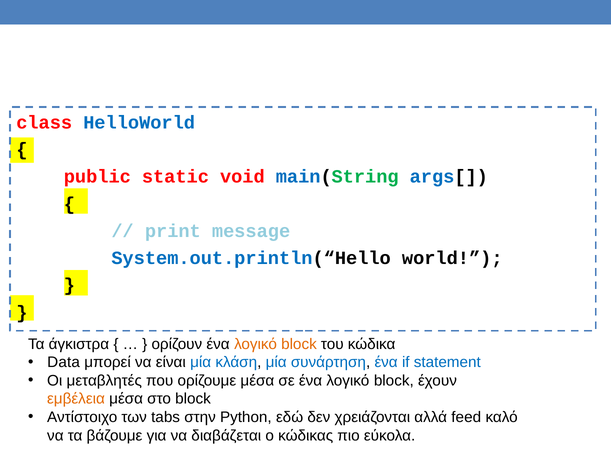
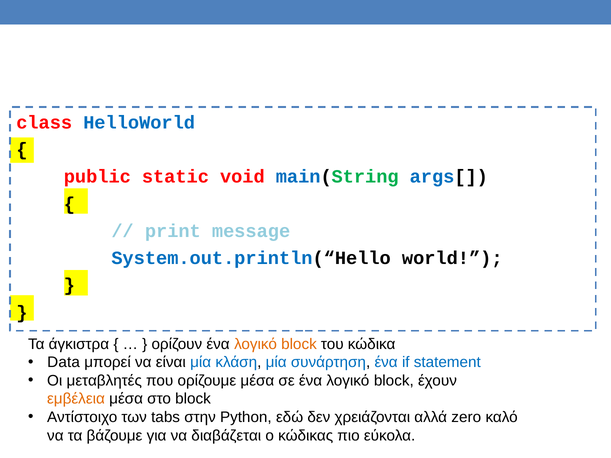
feed: feed -> zero
